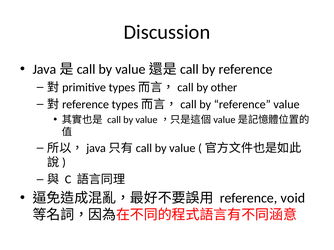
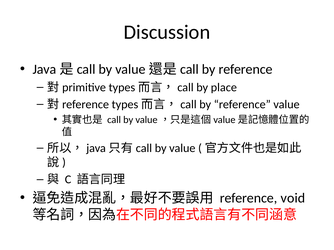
other: other -> place
